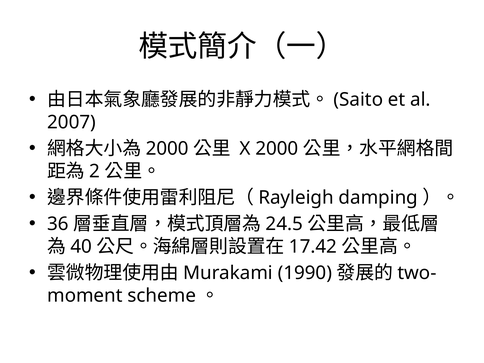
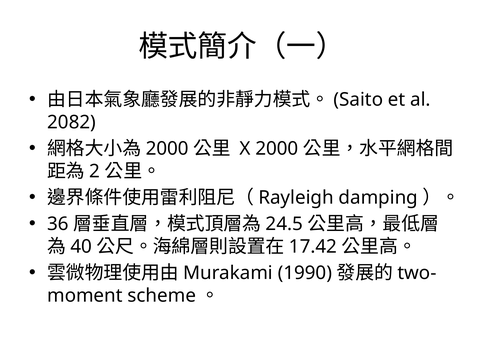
2007: 2007 -> 2082
